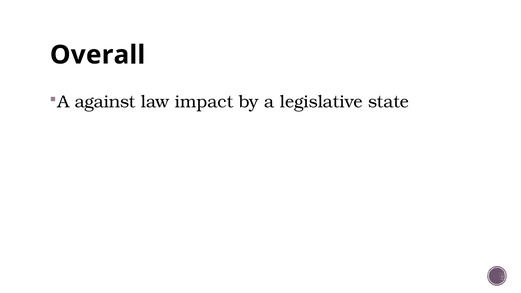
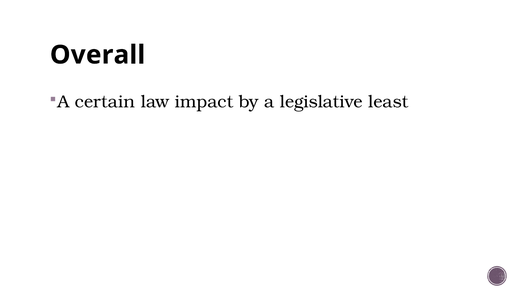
against: against -> certain
state: state -> least
